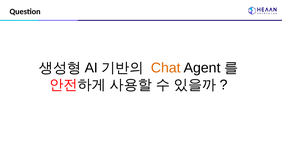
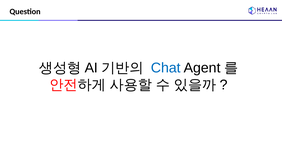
Chat colour: orange -> blue
